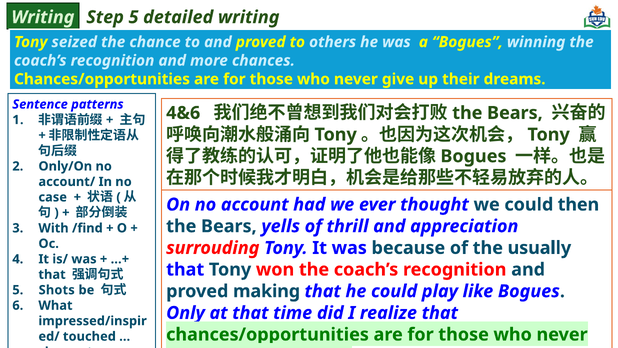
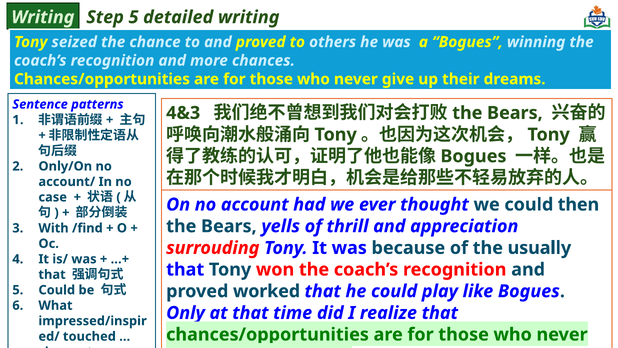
4&6: 4&6 -> 4&3
5 Shots: Shots -> Could
making: making -> worked
